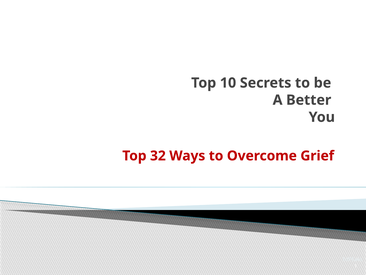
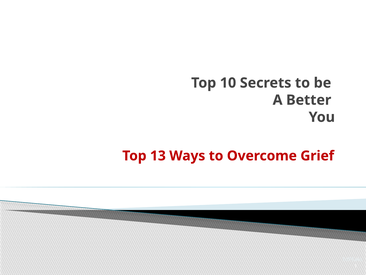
32: 32 -> 13
